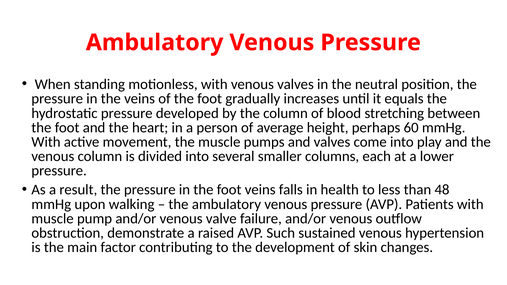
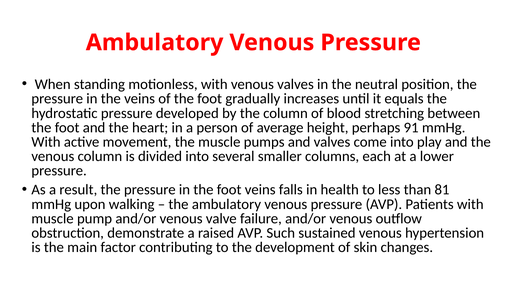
60: 60 -> 91
48: 48 -> 81
